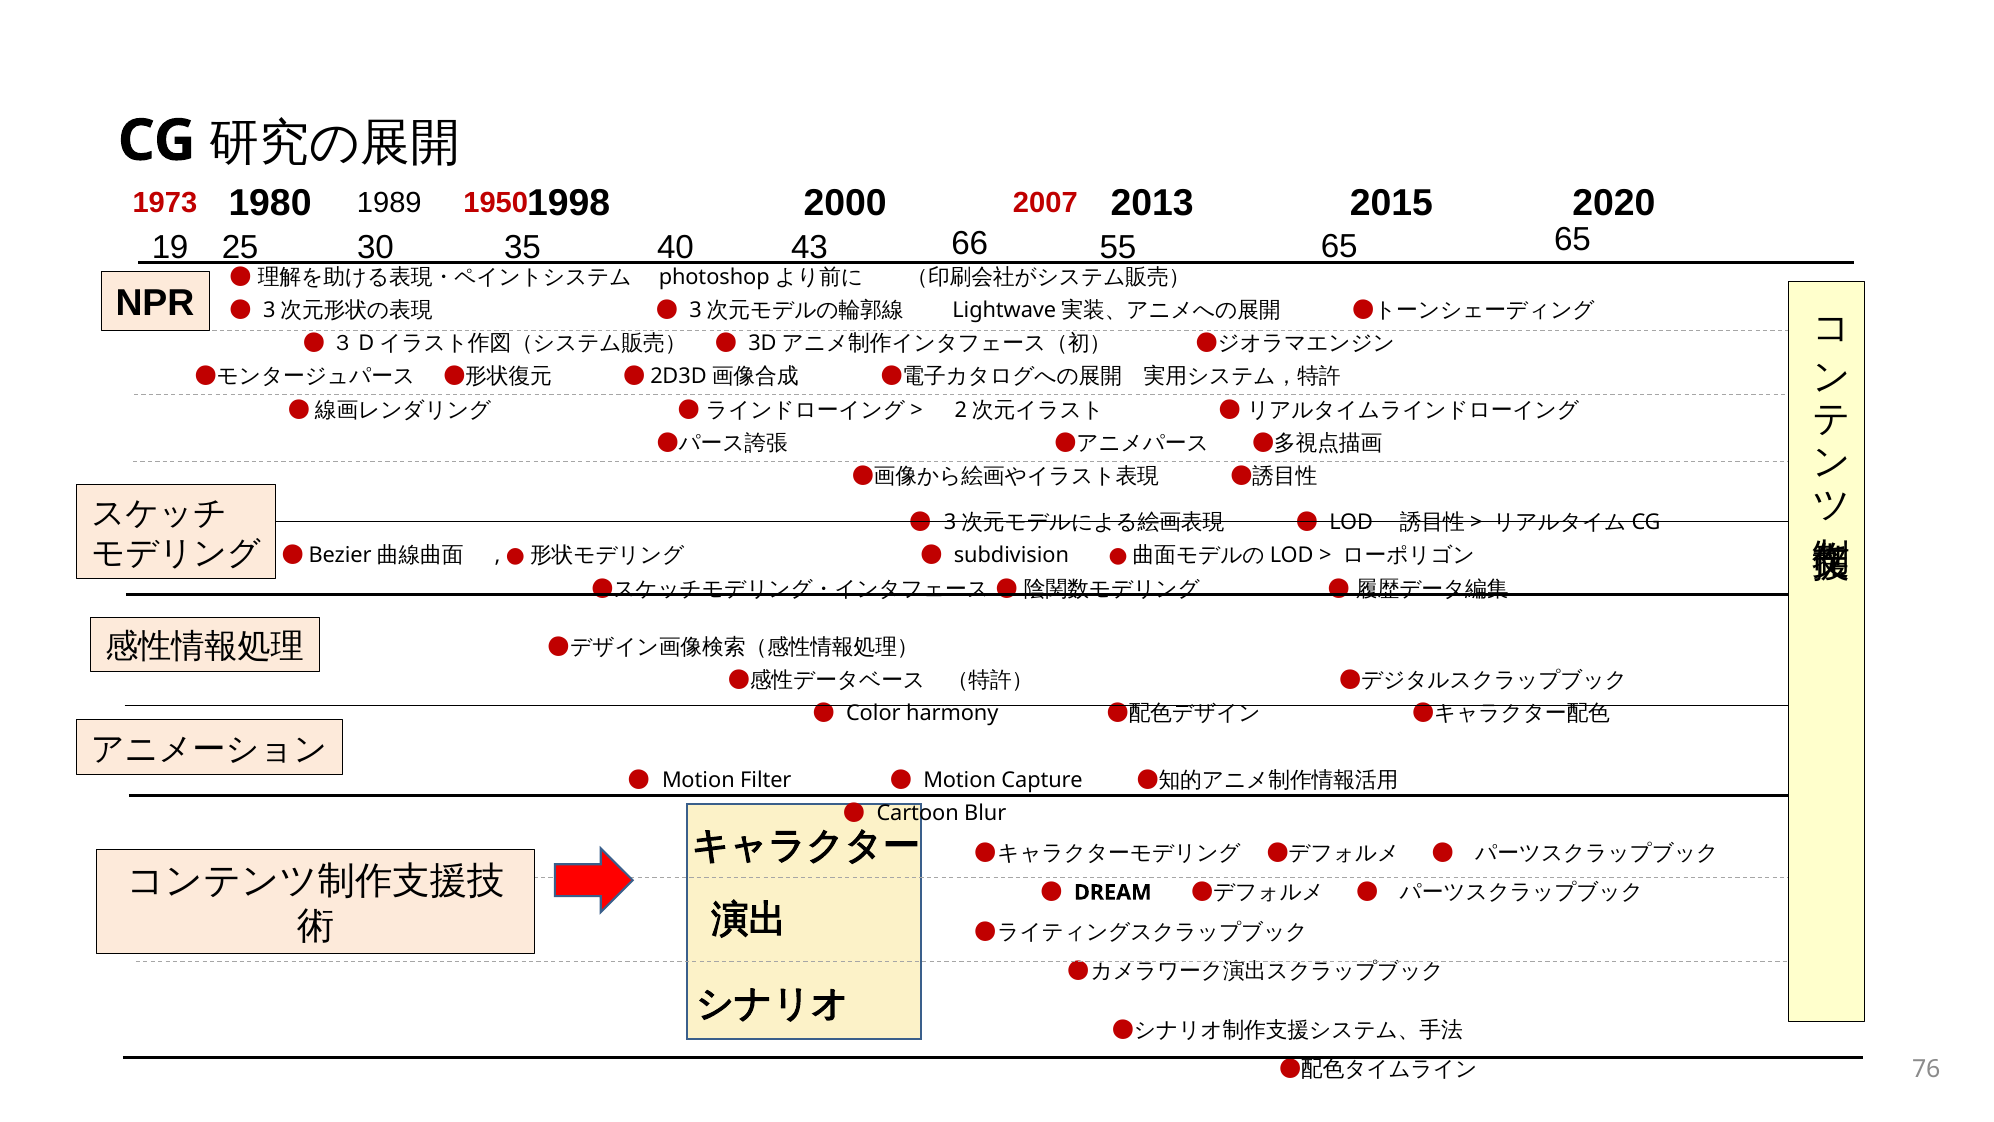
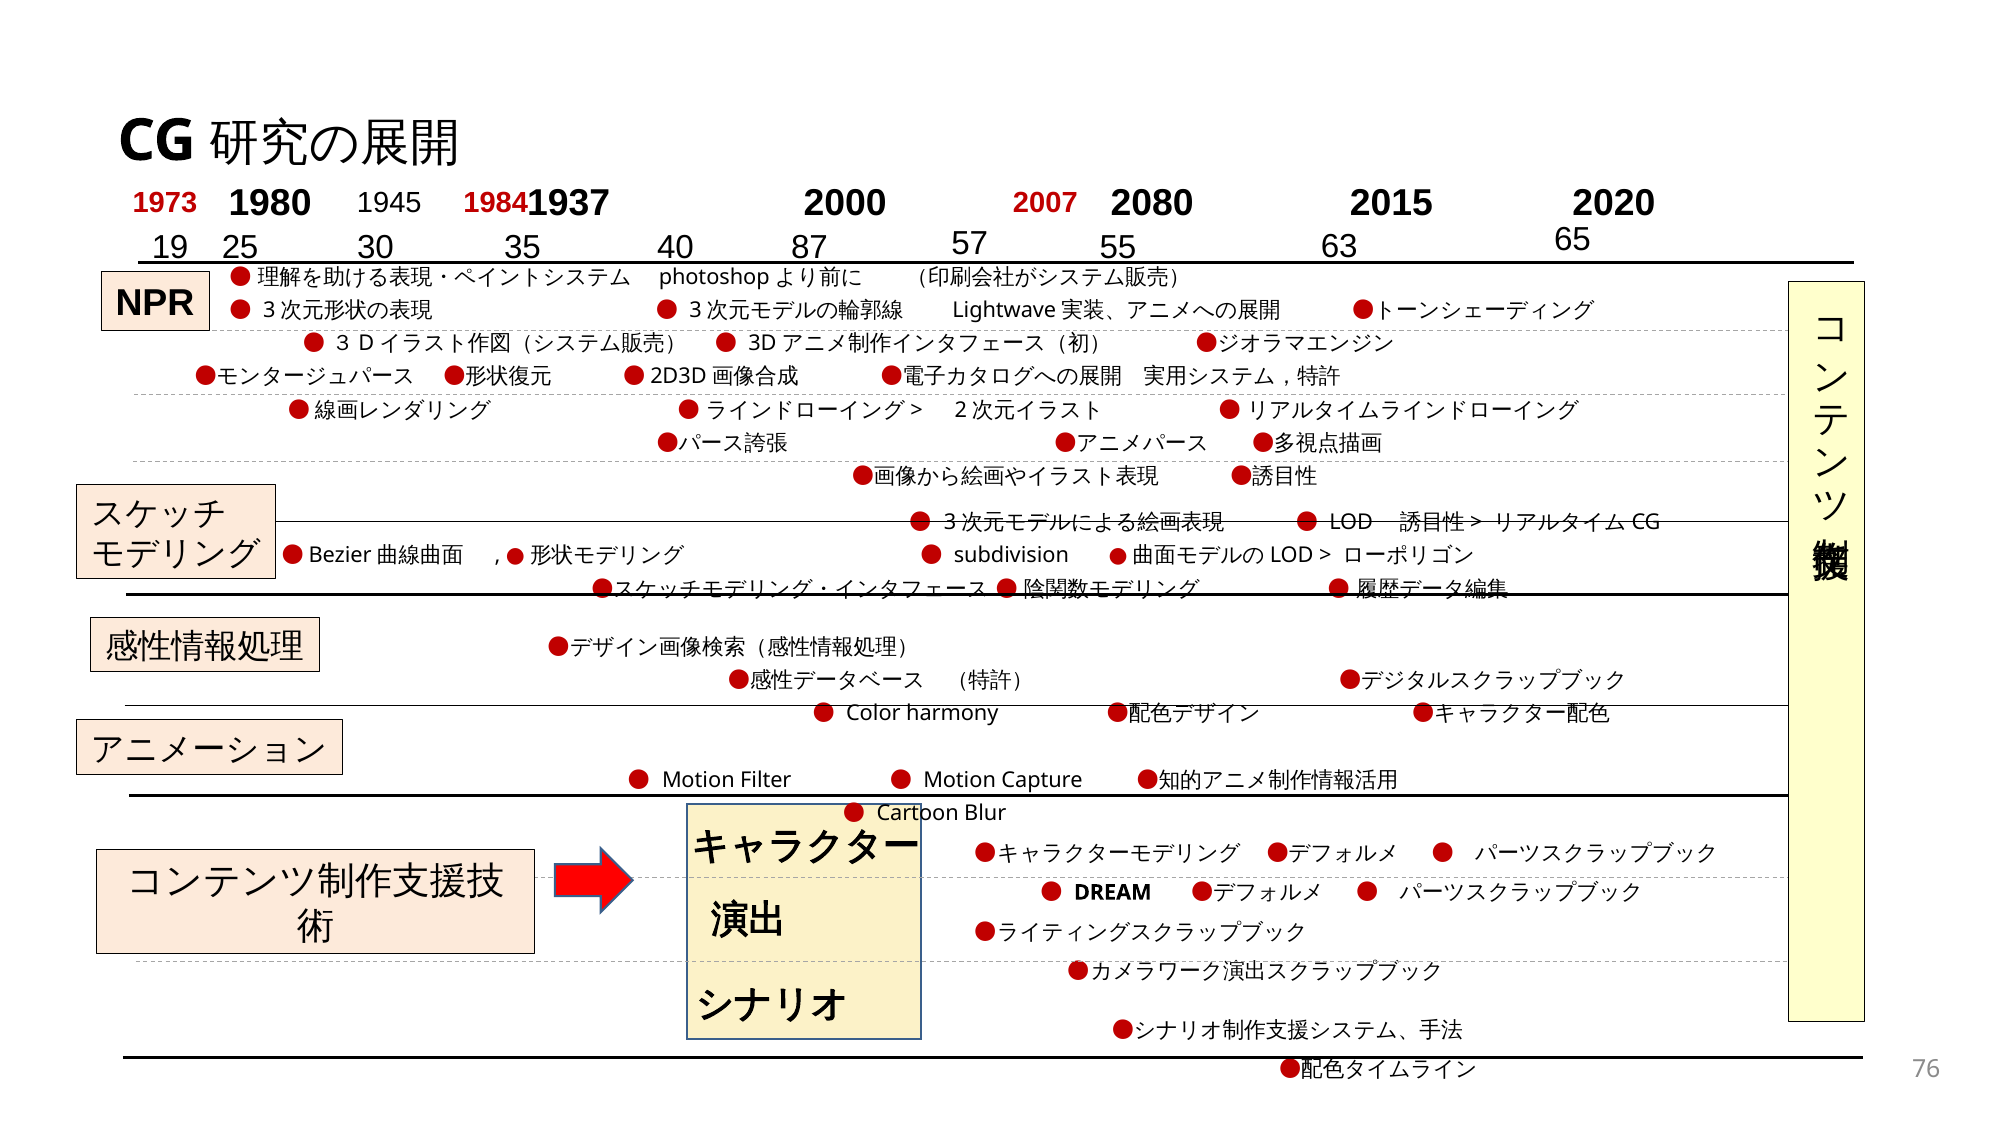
1998: 1998 -> 1937
2013: 2013 -> 2080
1989: 1989 -> 1945
1950: 1950 -> 1984
43: 43 -> 87
66: 66 -> 57
25 65: 65 -> 63
